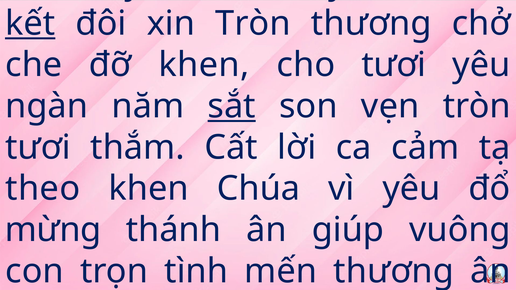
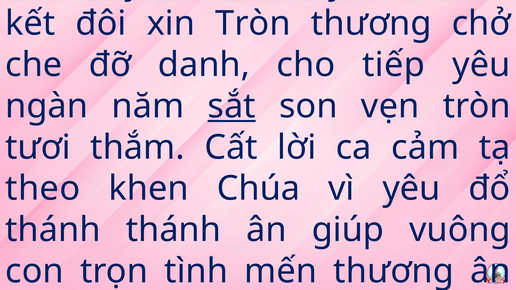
kết underline: present -> none
đỡ khen: khen -> danh
cho tươi: tươi -> tiếp
mừng at (53, 230): mừng -> thánh
